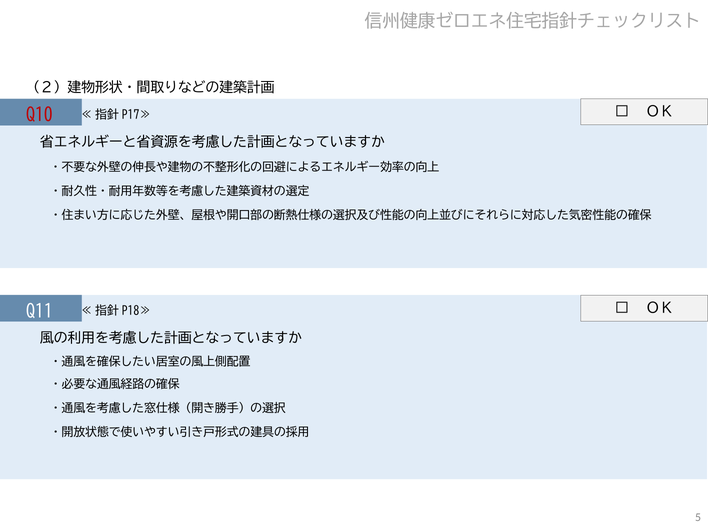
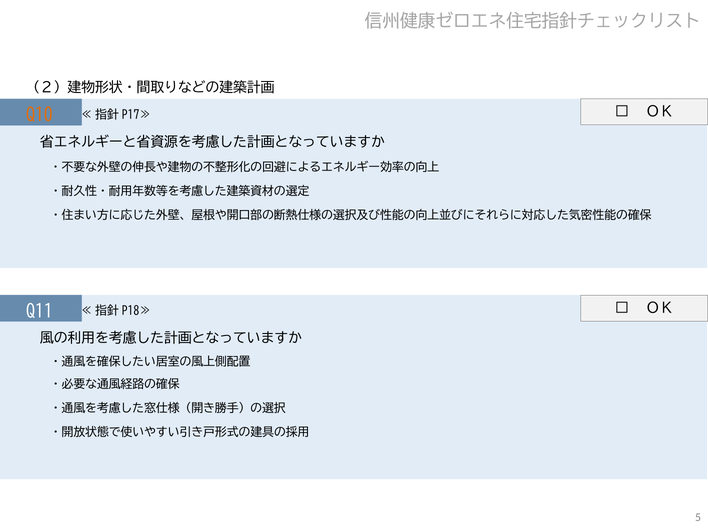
Q10 colour: red -> orange
